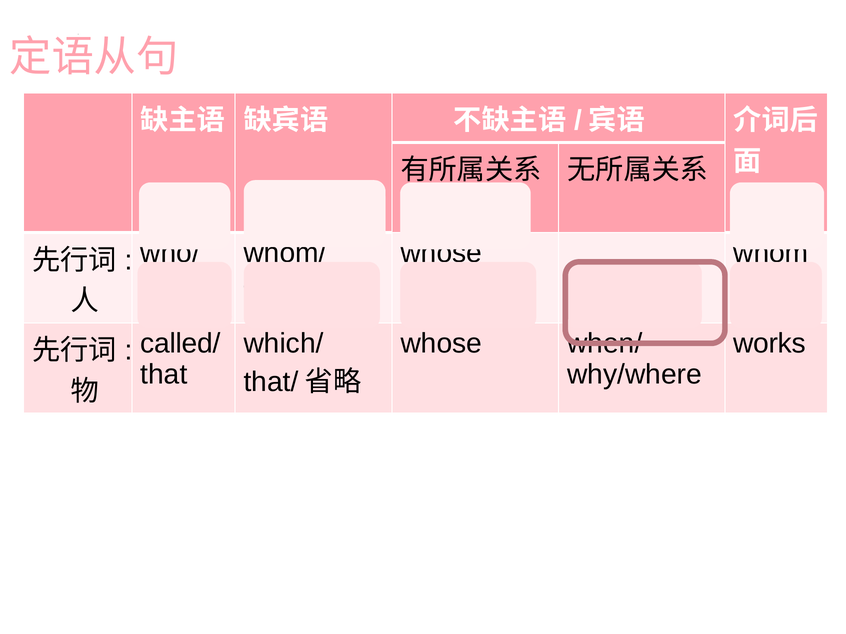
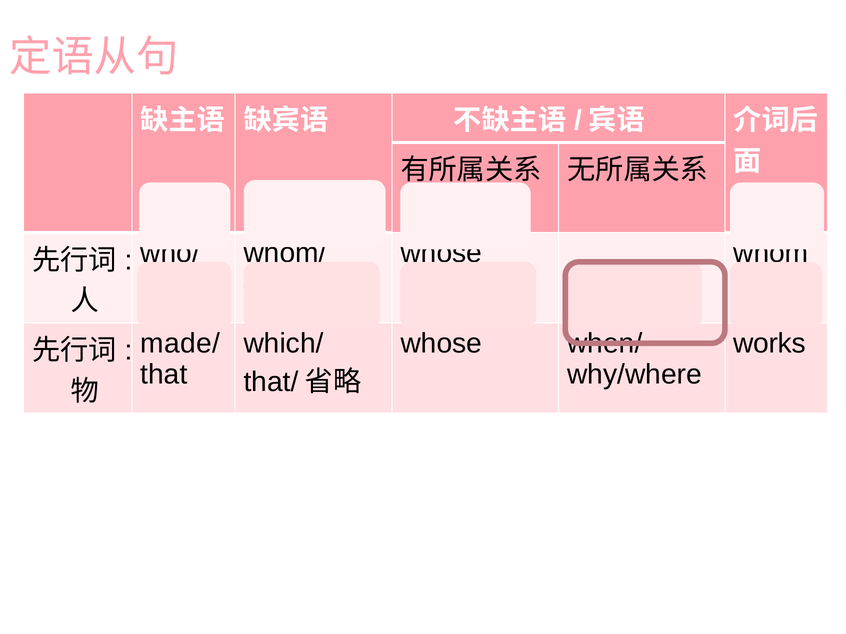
called/: called/ -> made/
